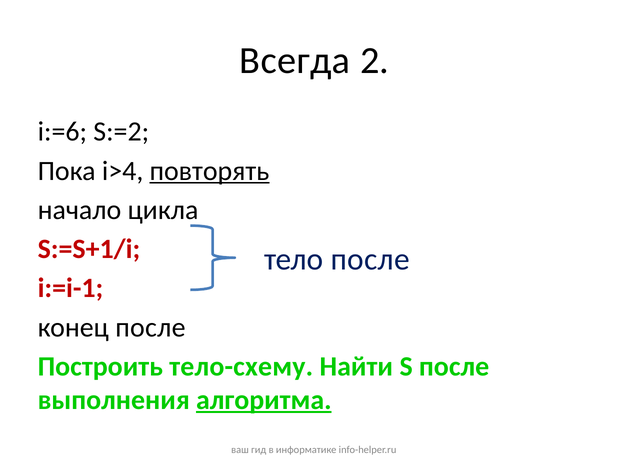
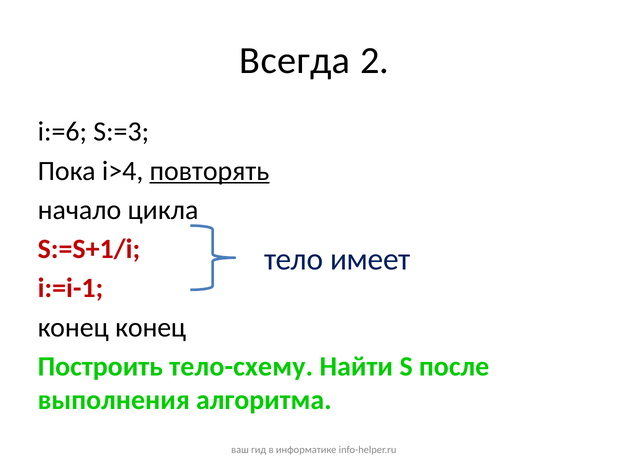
S:=2: S:=2 -> S:=3
тело после: после -> имеет
конец после: после -> конец
алгоритма underline: present -> none
